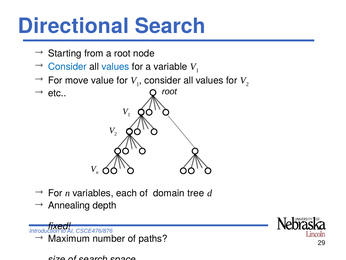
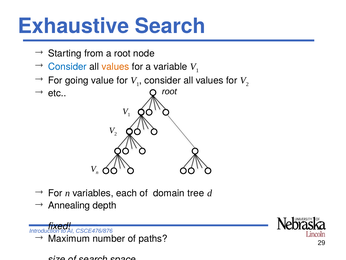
Directional: Directional -> Exhaustive
values at (115, 67) colour: blue -> orange
move: move -> going
